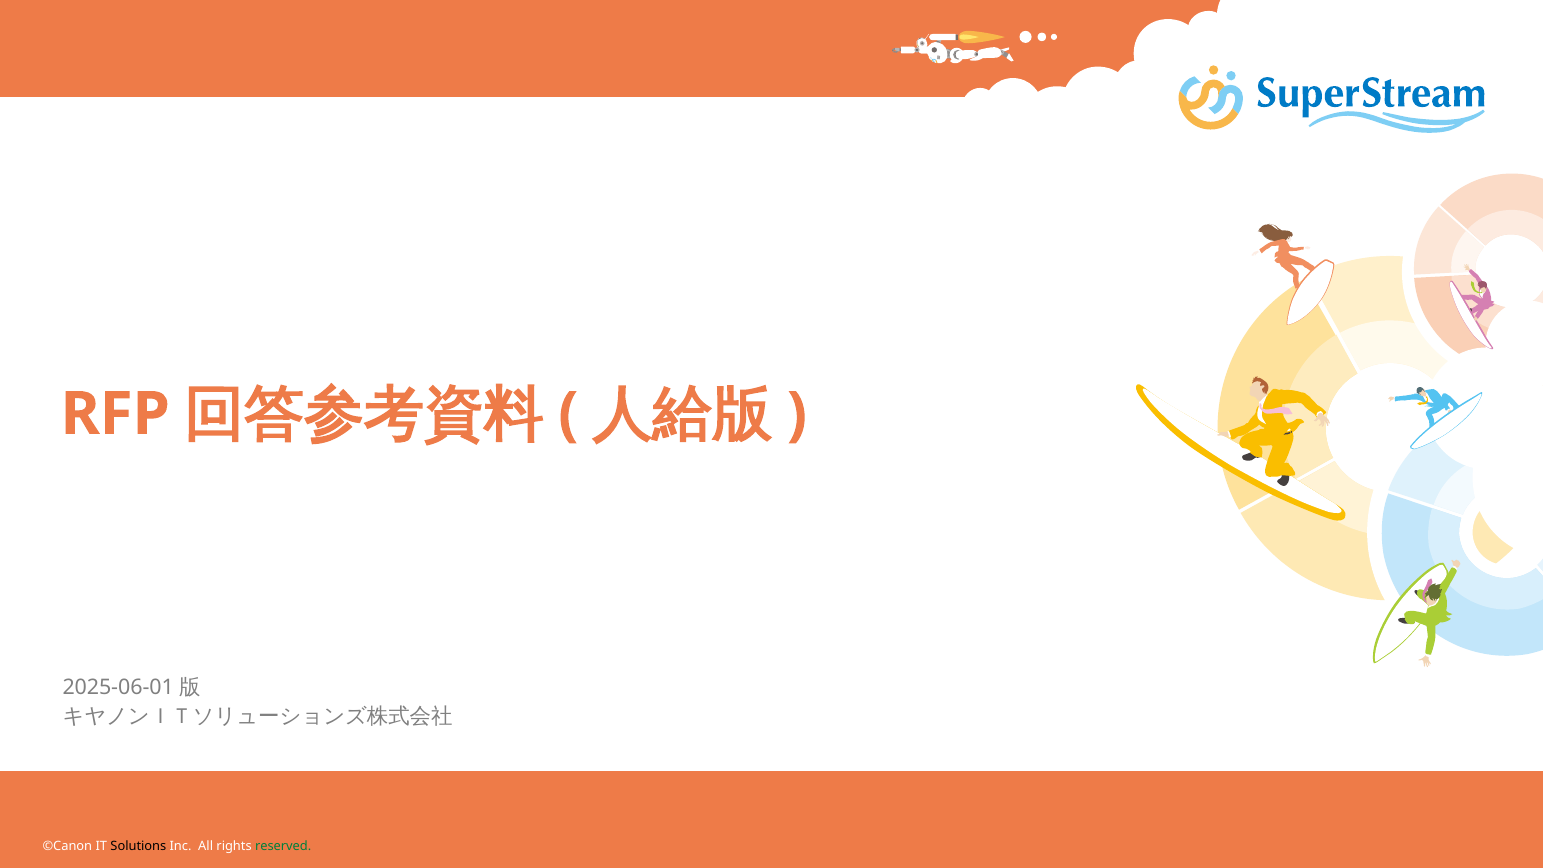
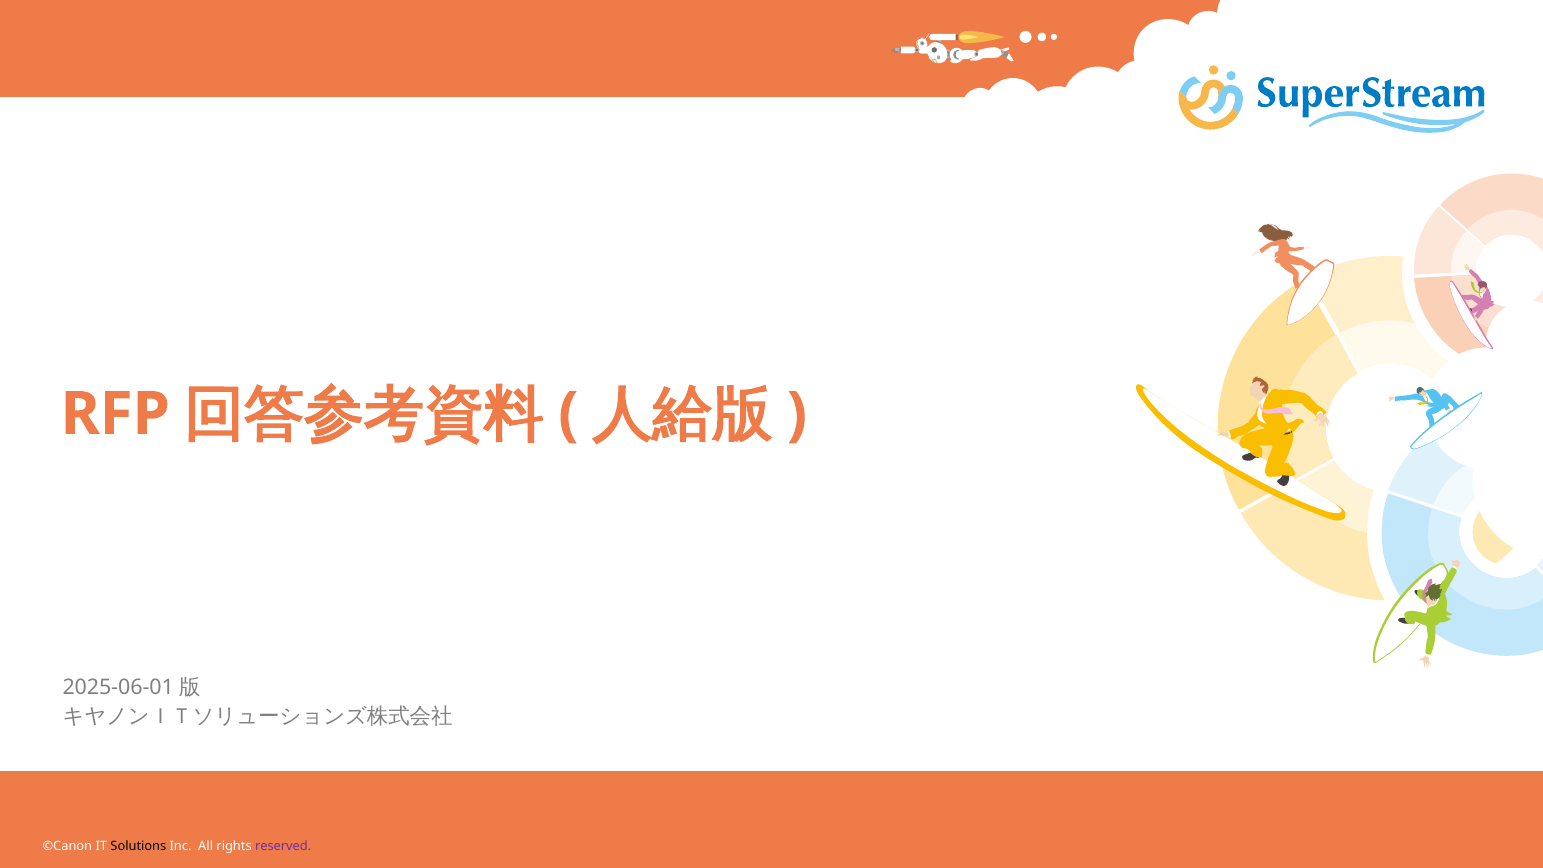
reserved colour: green -> purple
